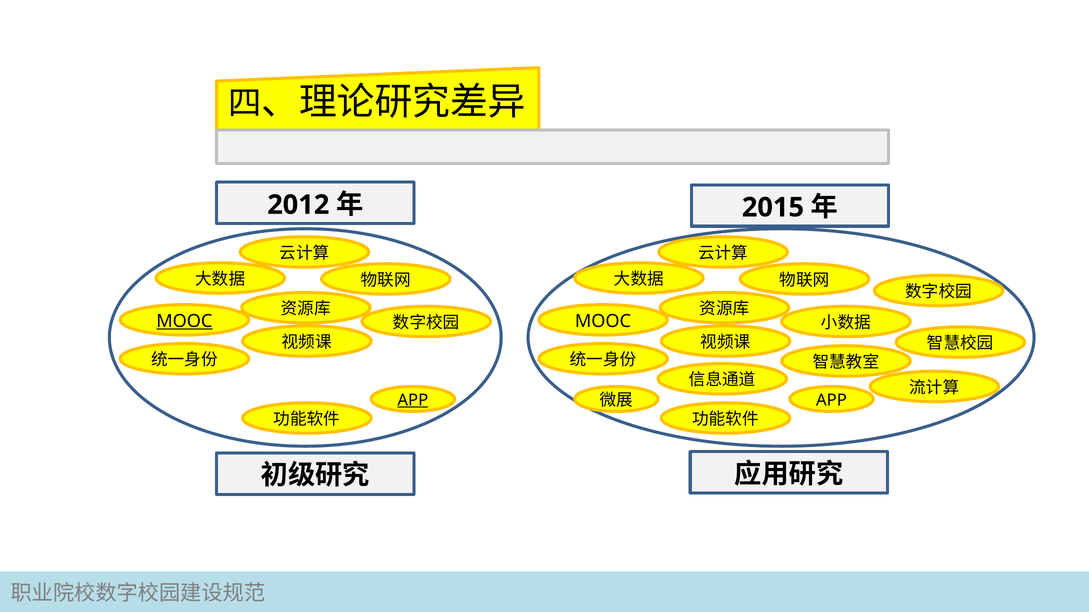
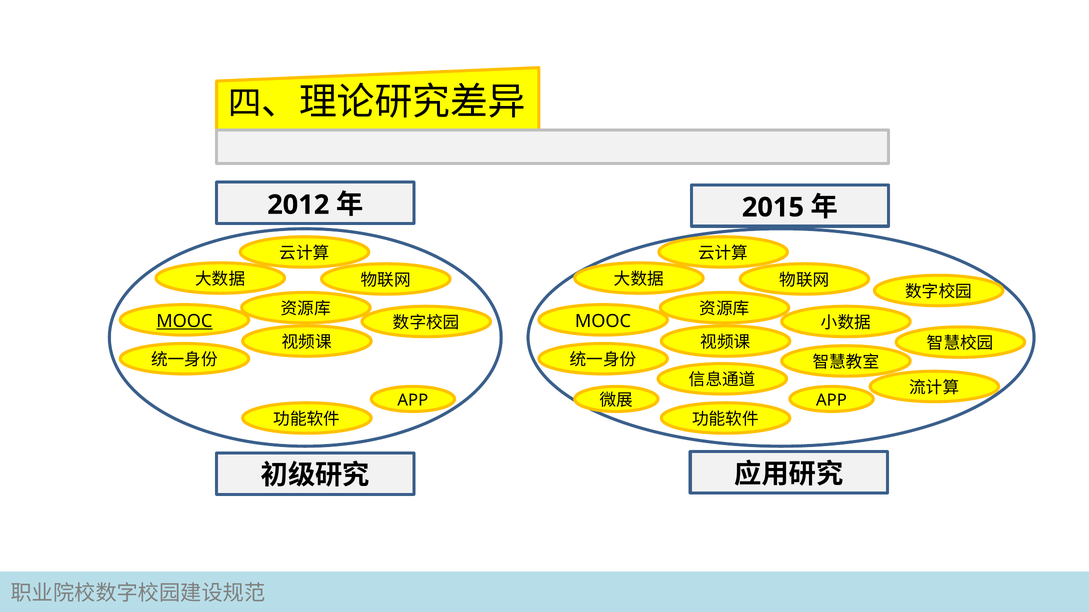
APP at (413, 400) underline: present -> none
